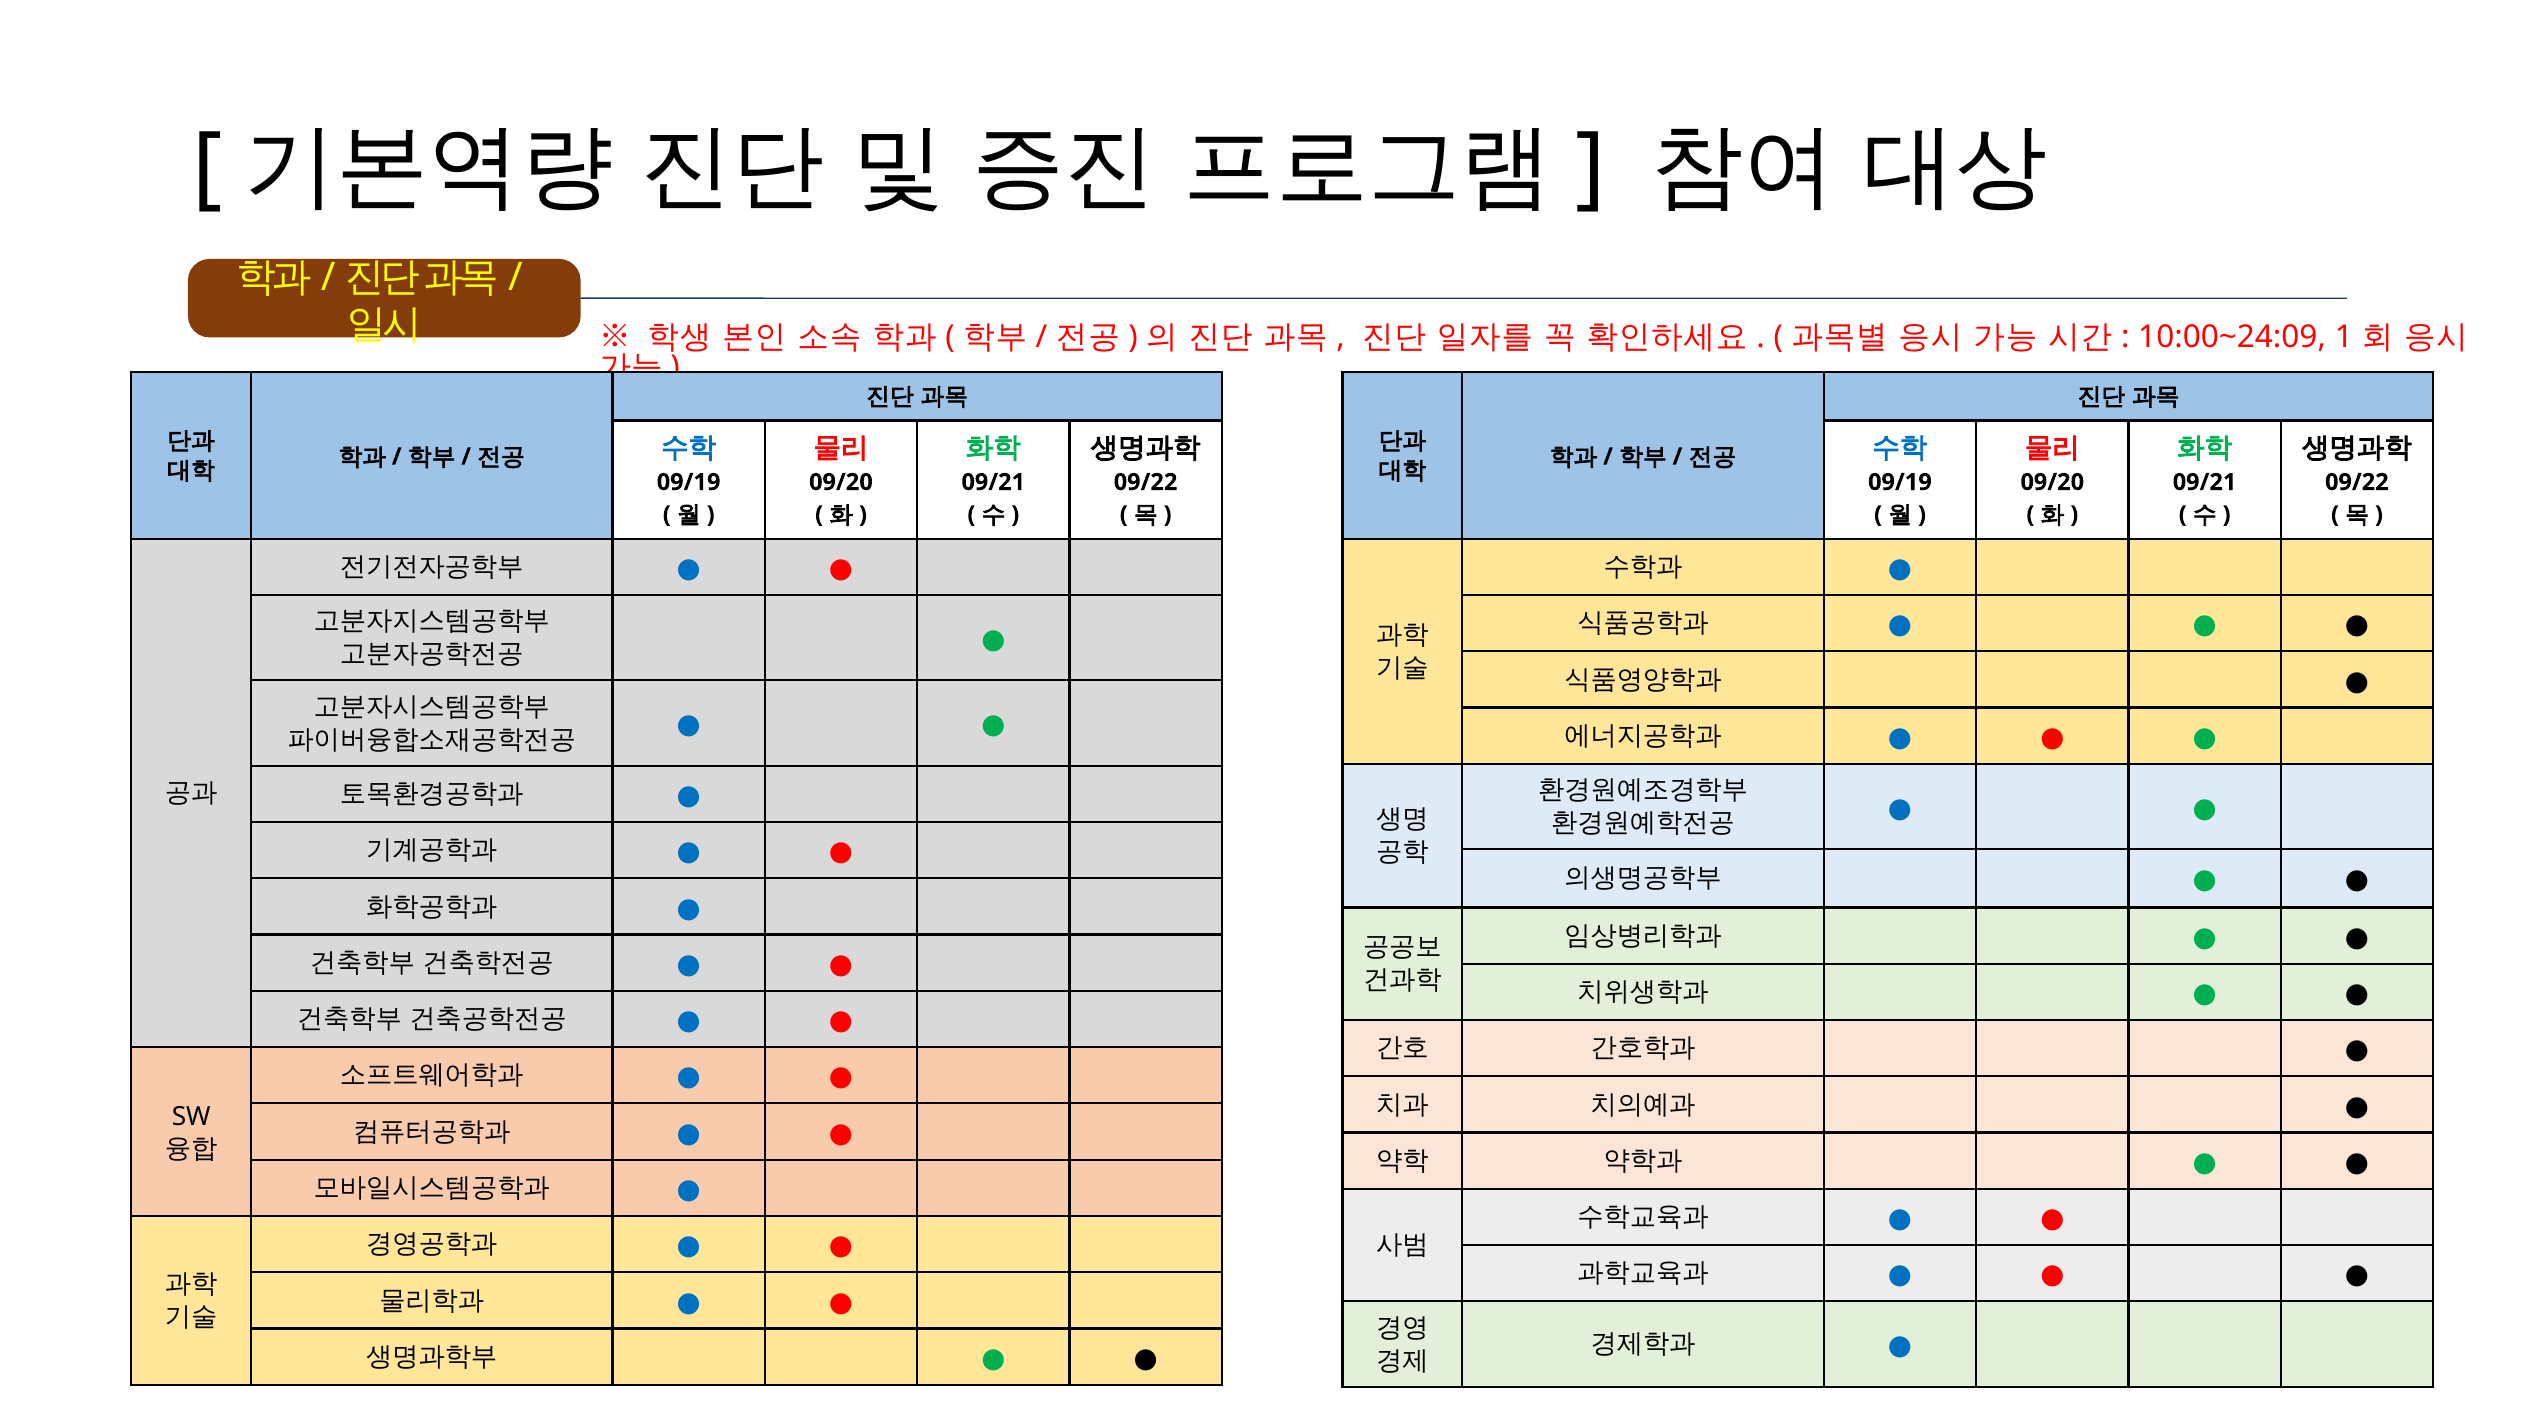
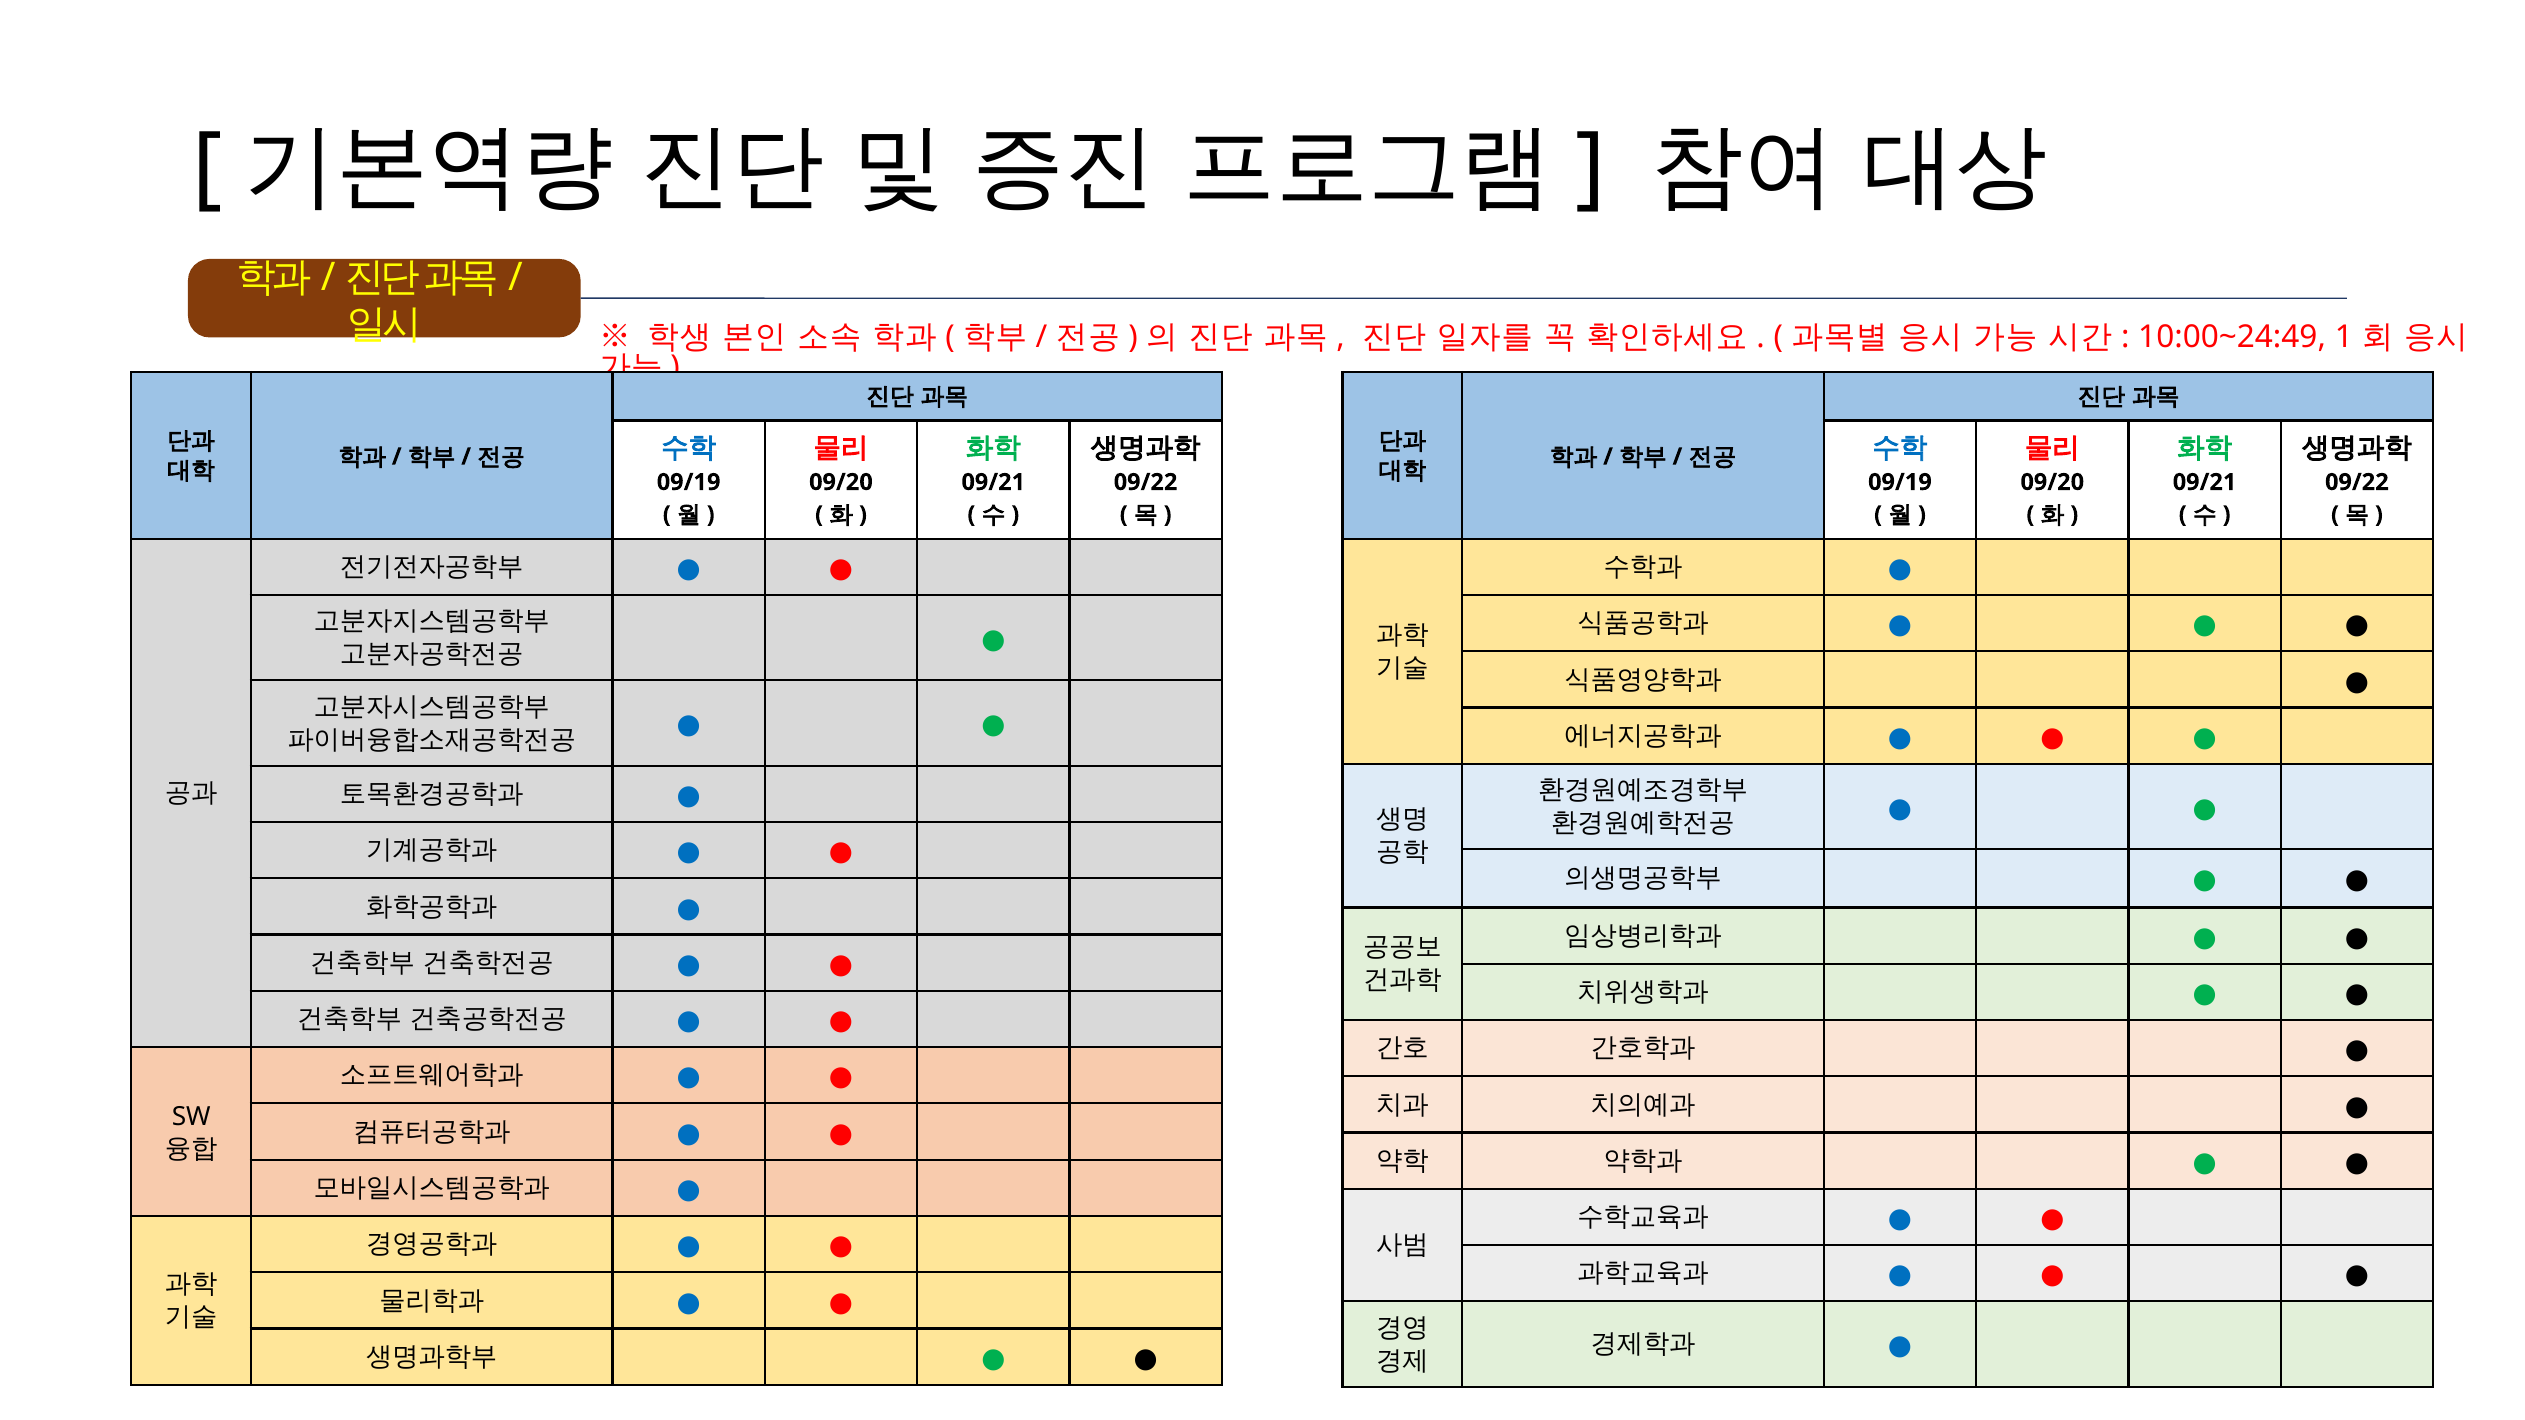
10:00~24:09: 10:00~24:09 -> 10:00~24:49
